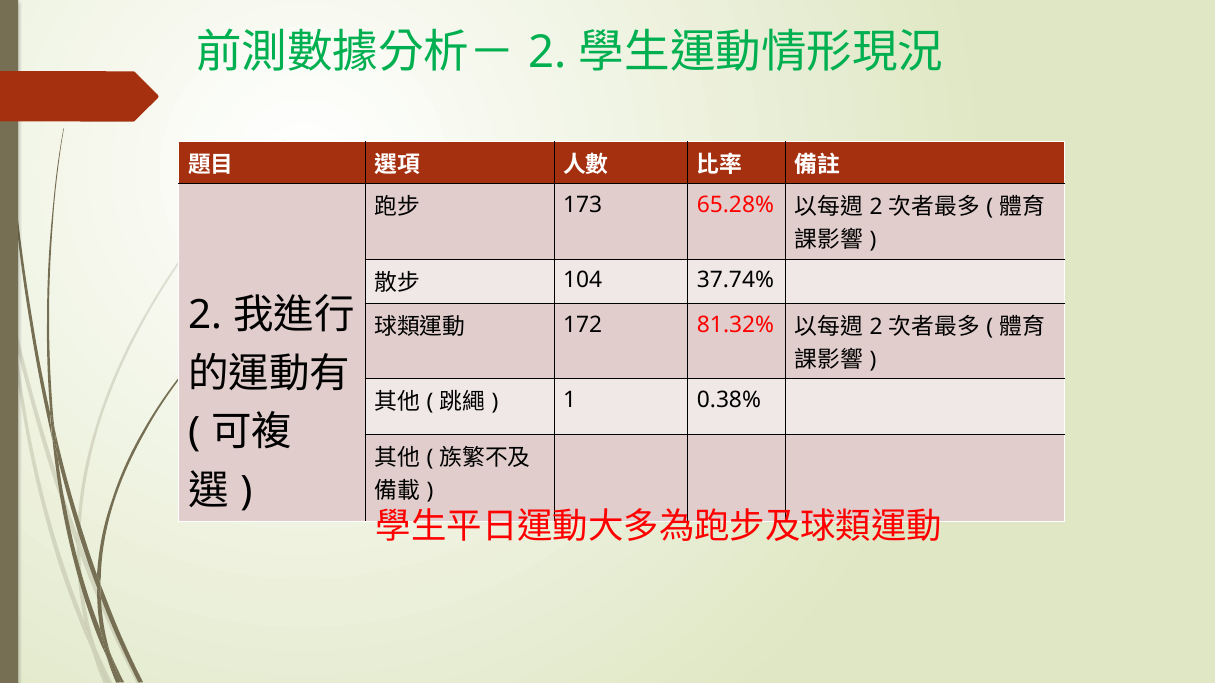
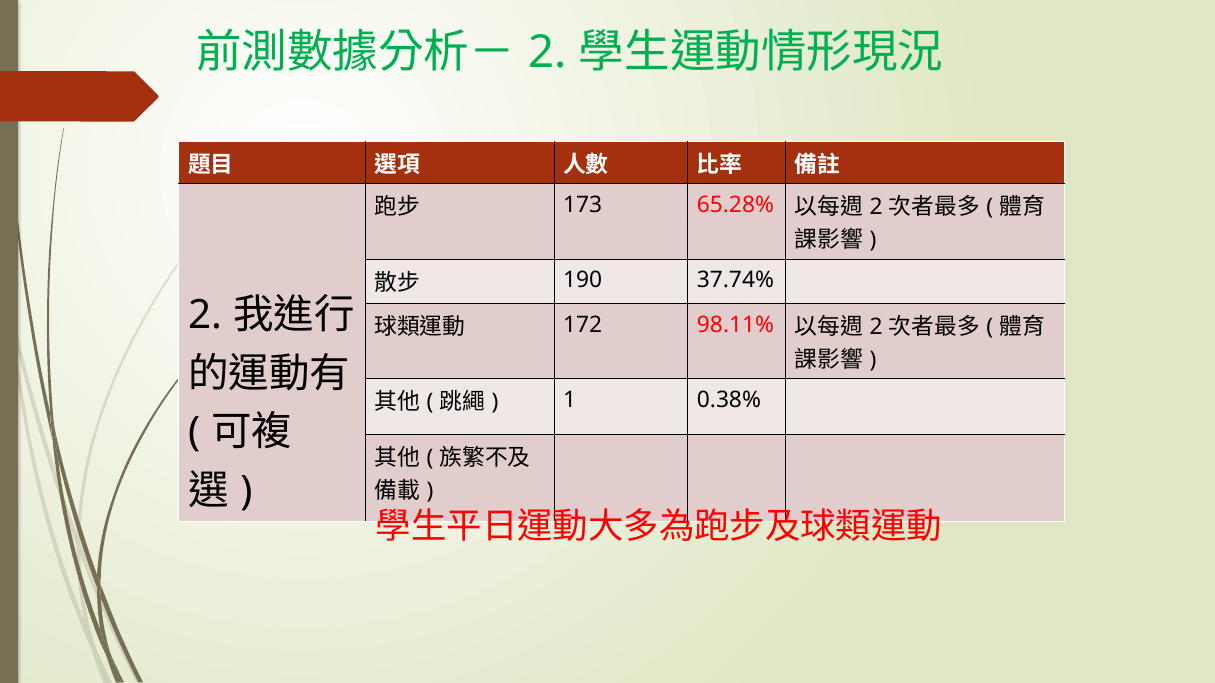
104: 104 -> 190
81.32%: 81.32% -> 98.11%
